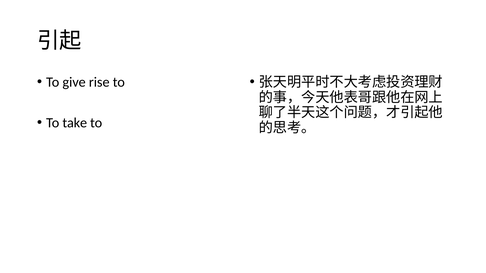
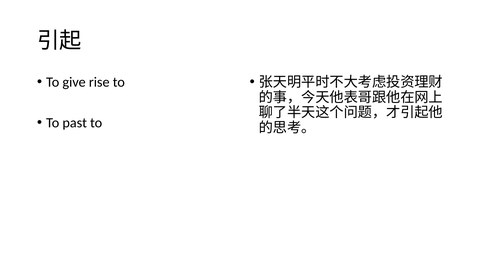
take: take -> past
